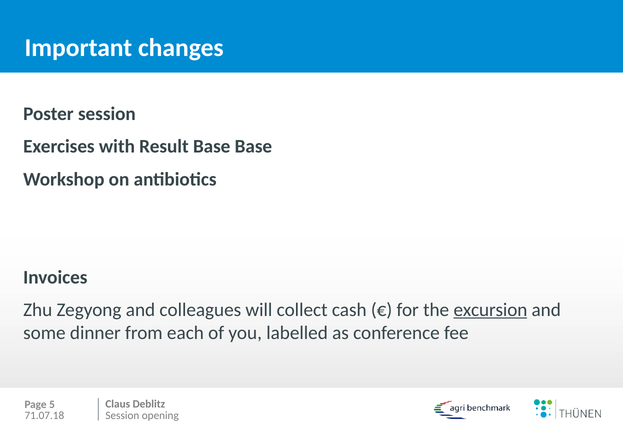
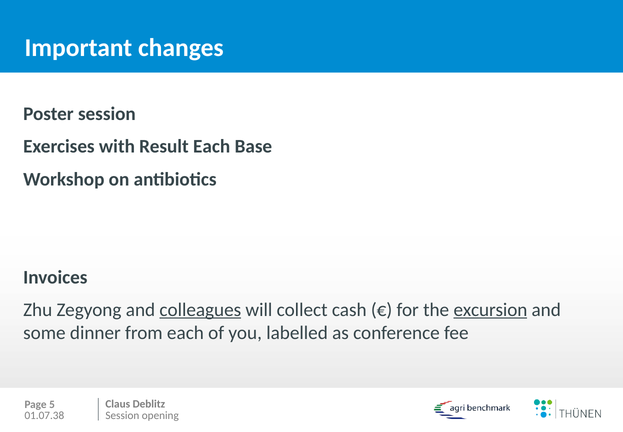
Result Base: Base -> Each
colleagues underline: none -> present
71.07.18: 71.07.18 -> 01.07.38
